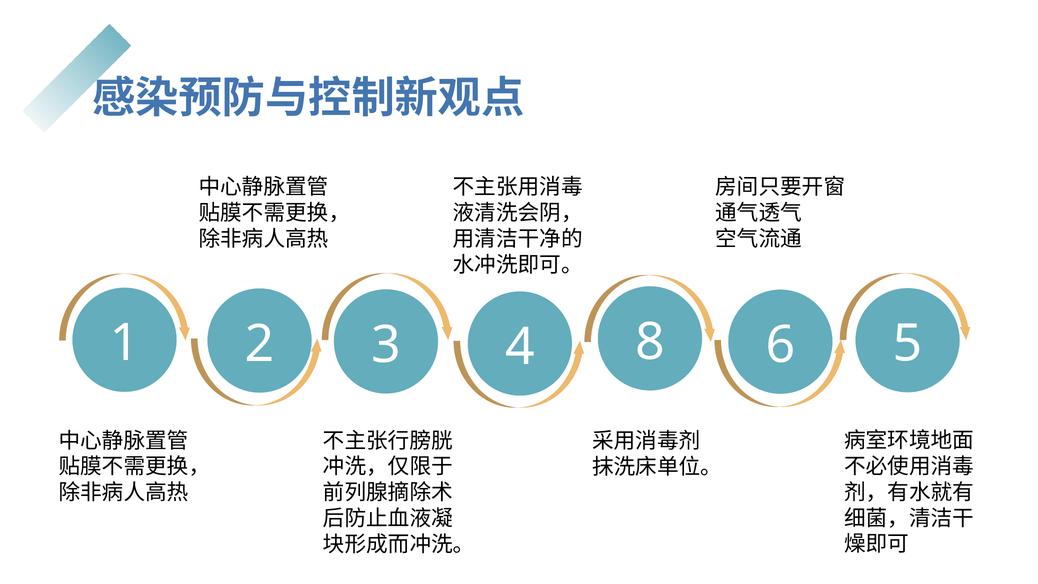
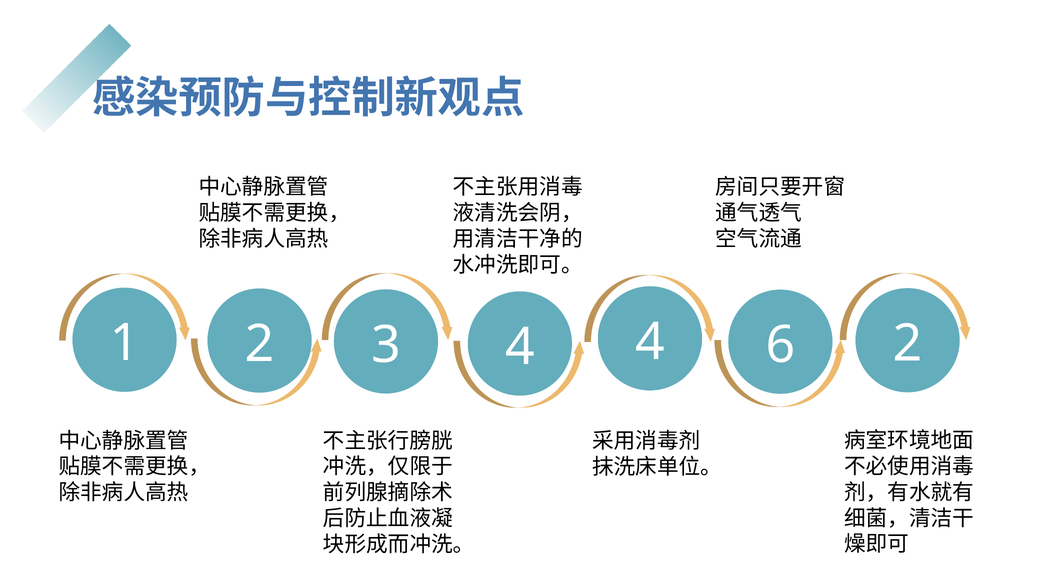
4 8: 8 -> 4
6 5: 5 -> 2
